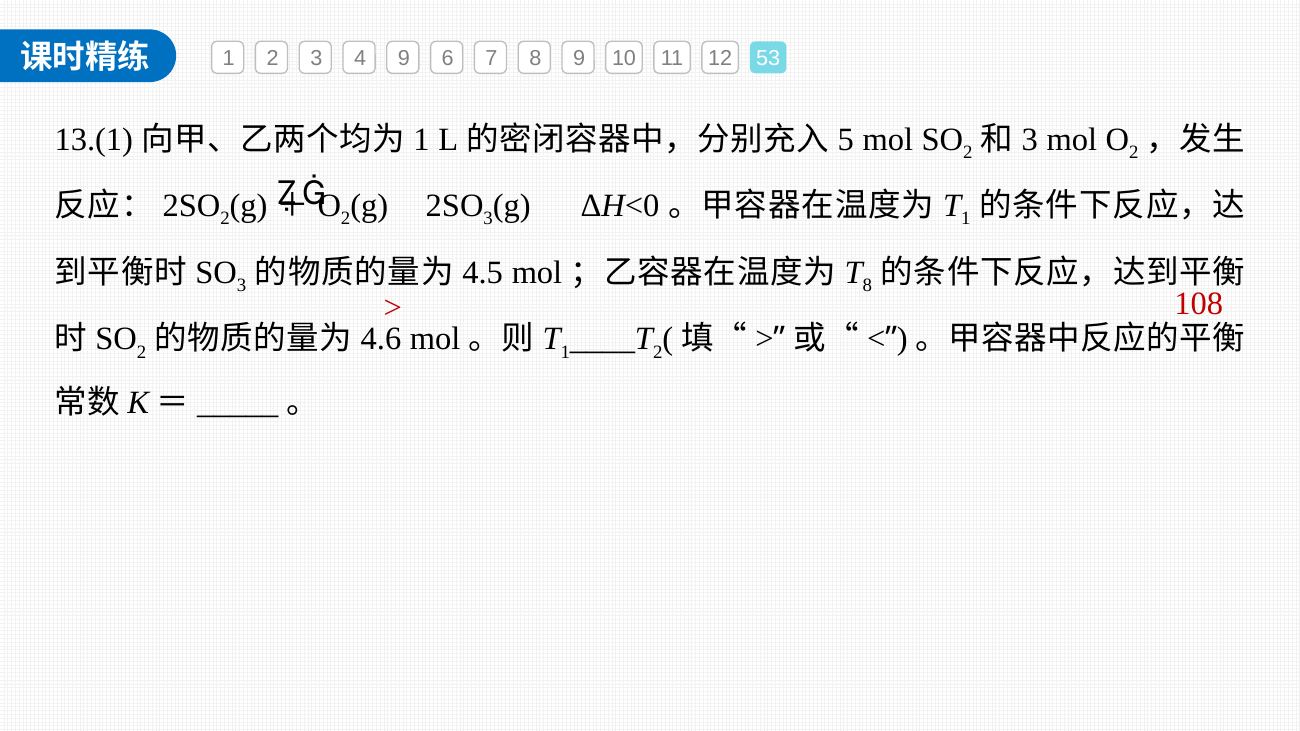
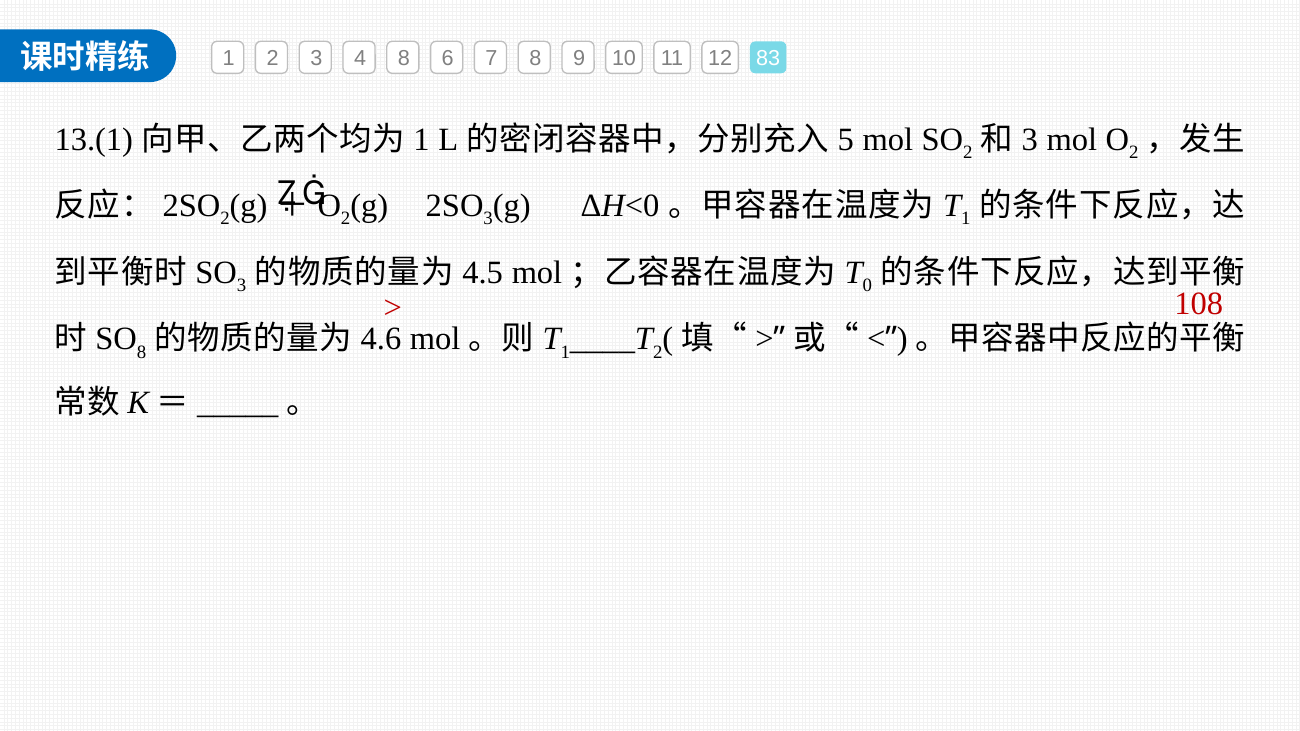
4 9: 9 -> 8
53: 53 -> 83
8 at (867, 285): 8 -> 0
2 at (142, 352): 2 -> 8
